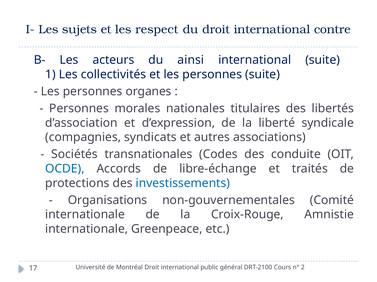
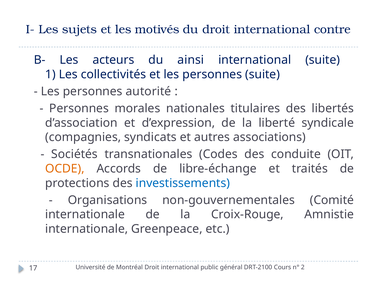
respect: respect -> motivés
organes: organes -> autorité
OCDE colour: blue -> orange
